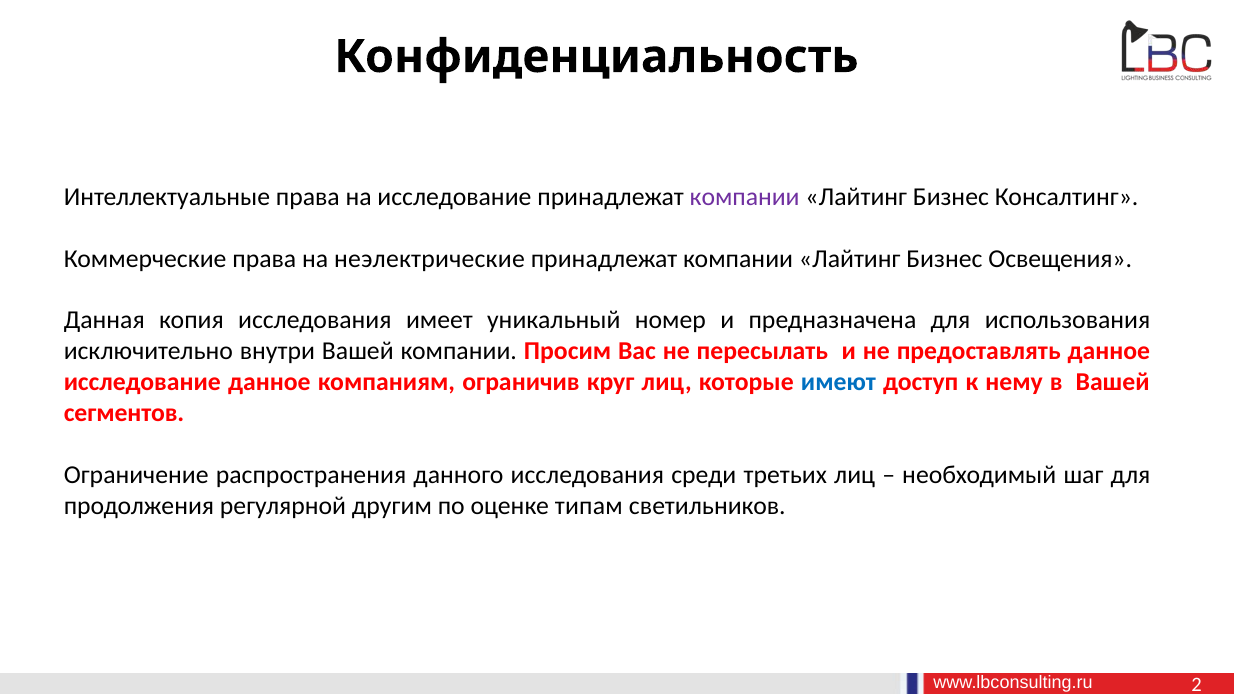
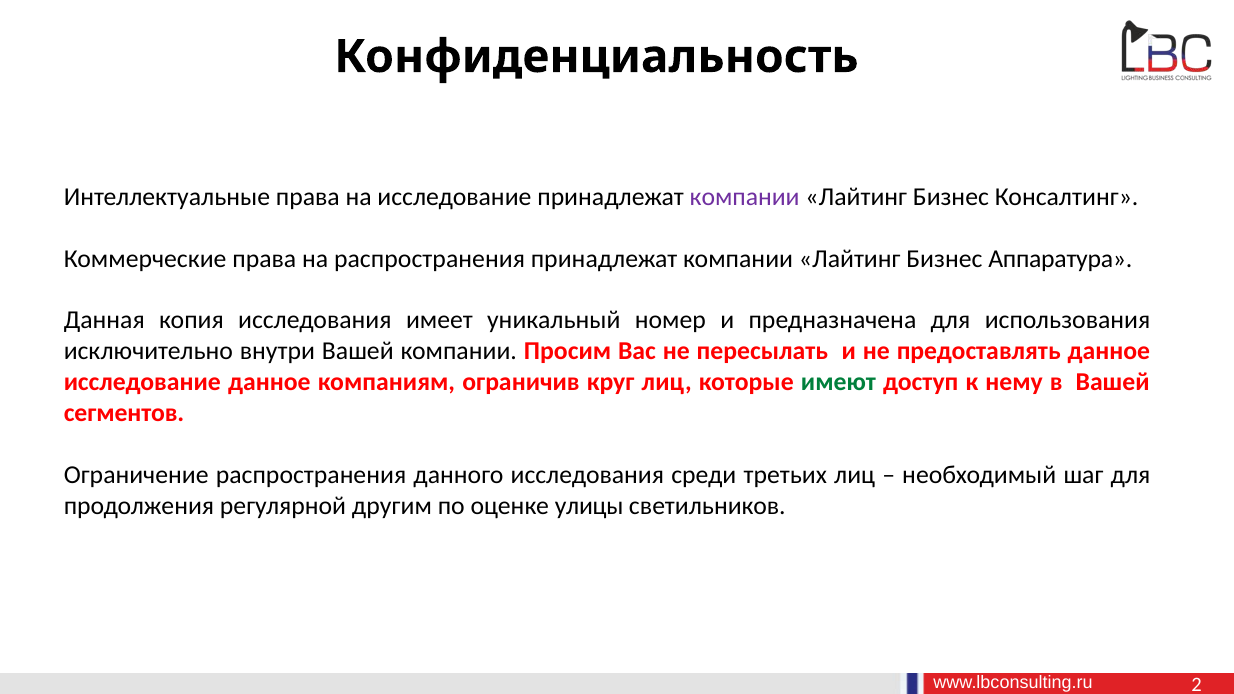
на неэлектрические: неэлектрические -> распространения
Освещения: Освещения -> Аппаратура
имеют colour: blue -> green
типам: типам -> улицы
